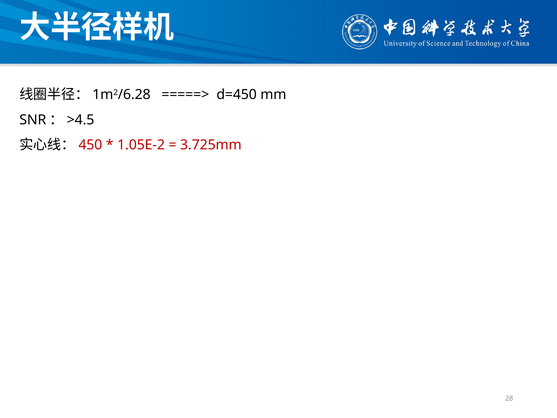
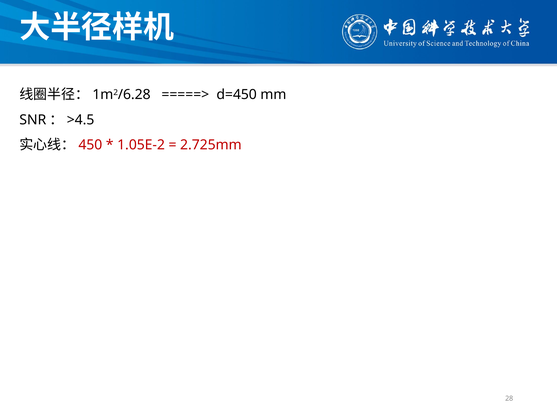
3.725mm: 3.725mm -> 2.725mm
